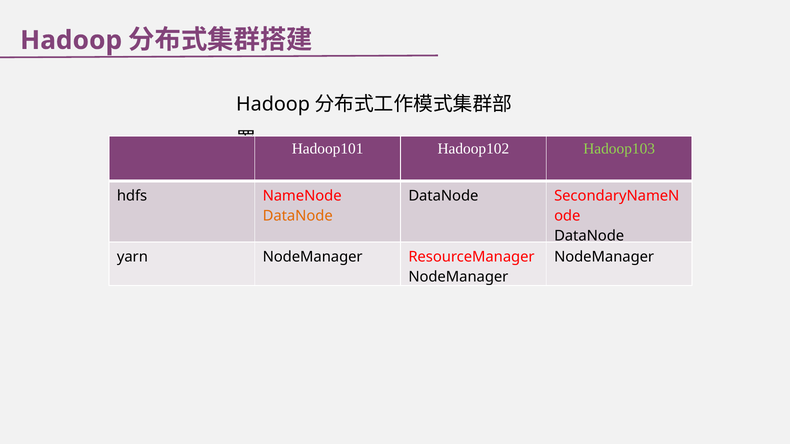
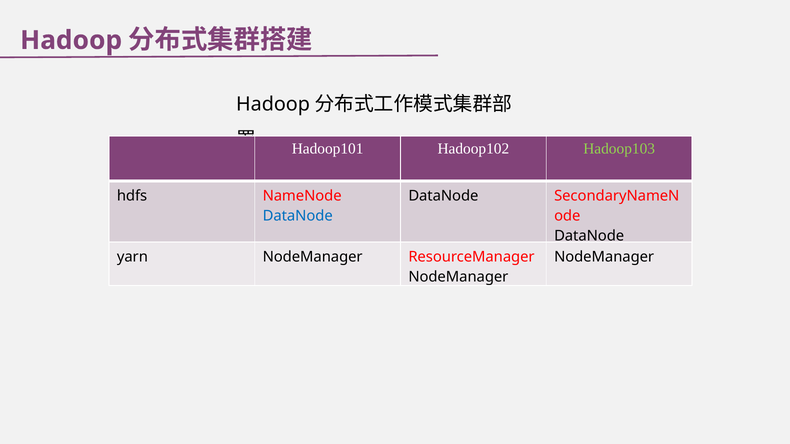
DataNode at (298, 216) colour: orange -> blue
